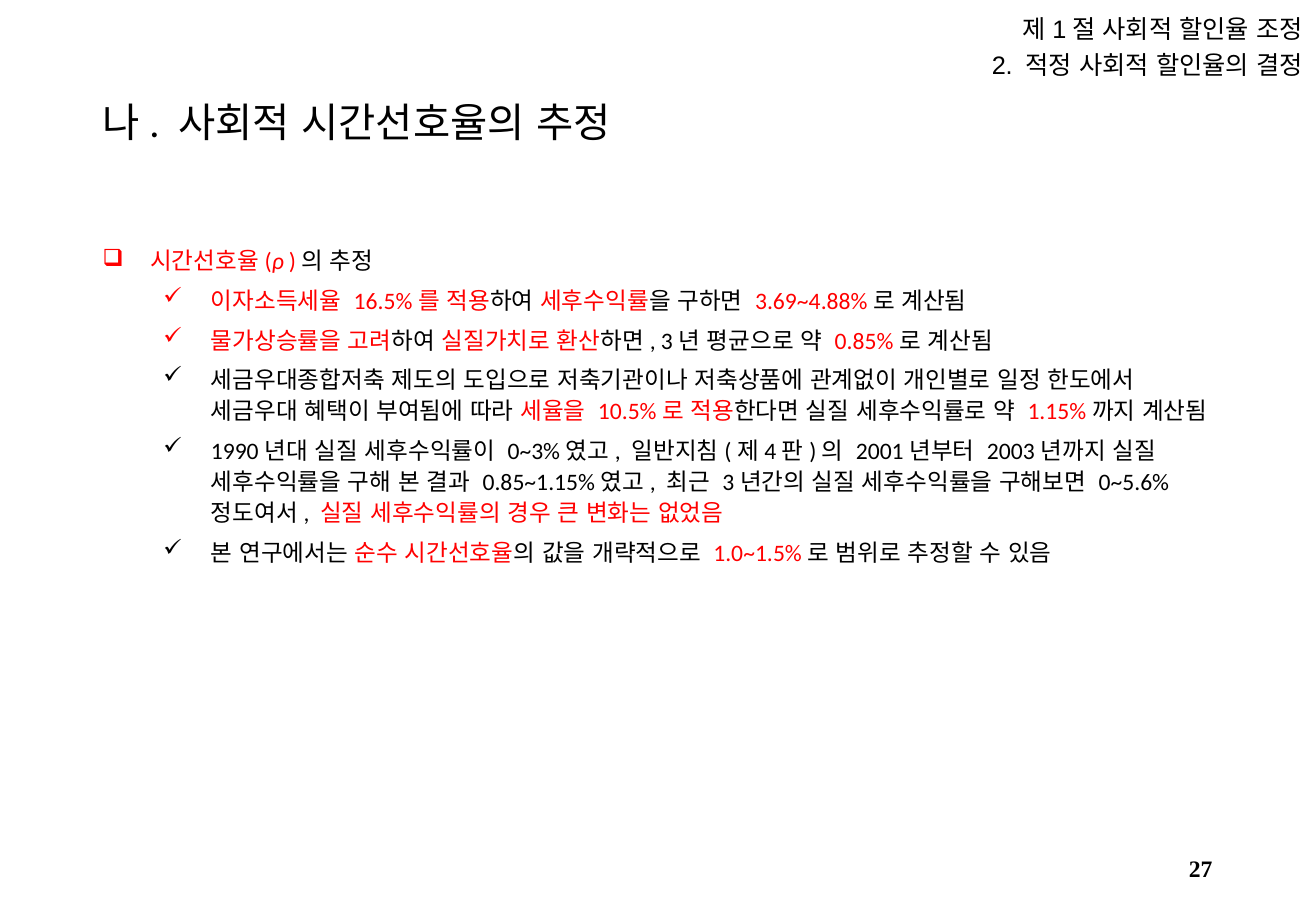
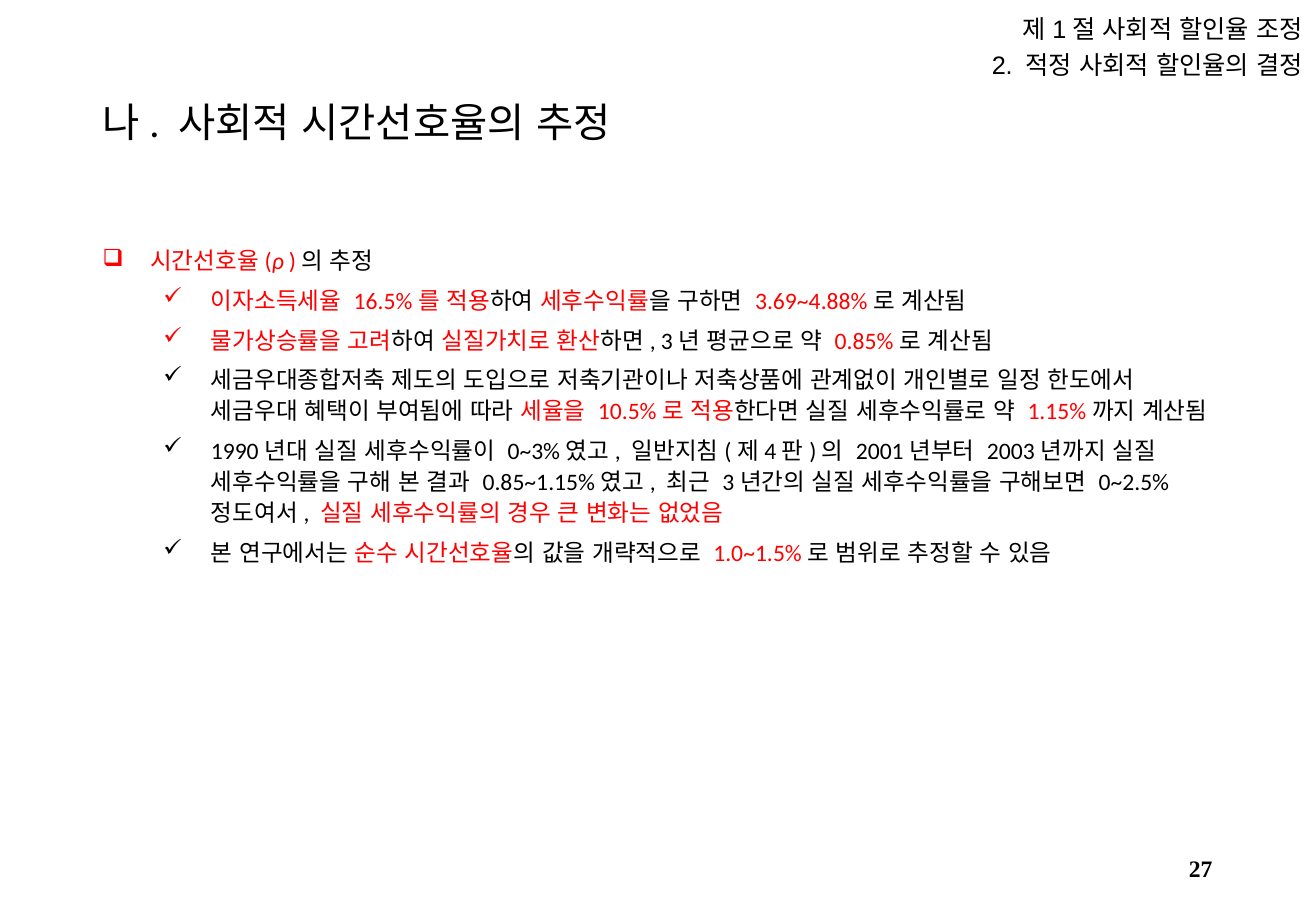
0~5.6%: 0~5.6% -> 0~2.5%
